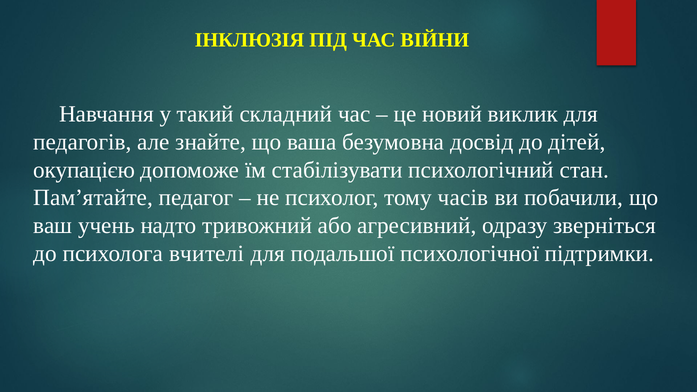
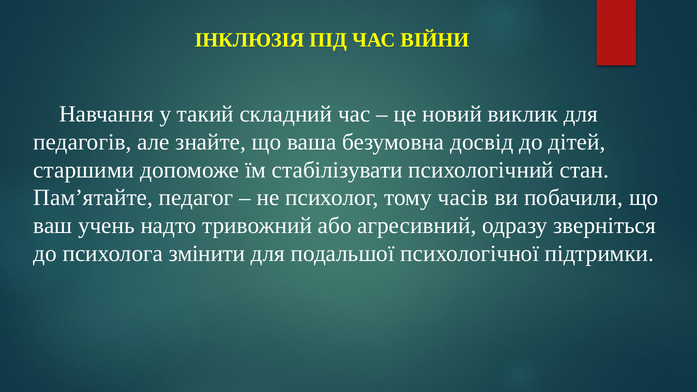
окупацією: окупацією -> старшими
вчителі: вчителі -> змінити
